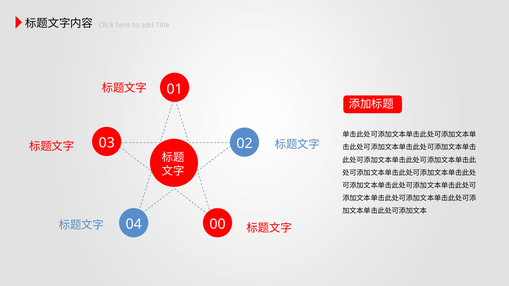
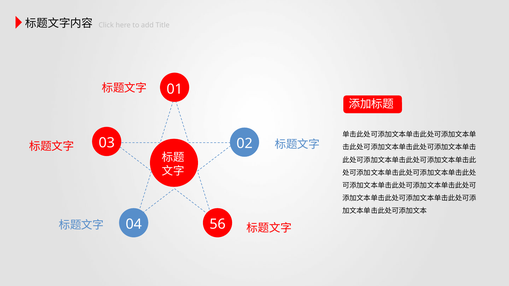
00: 00 -> 56
